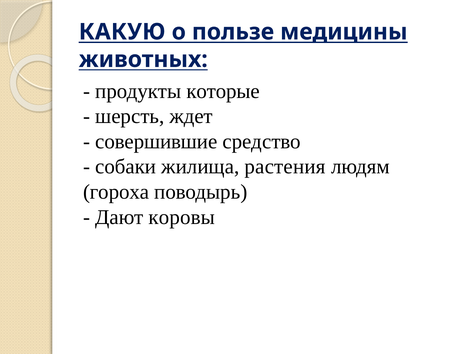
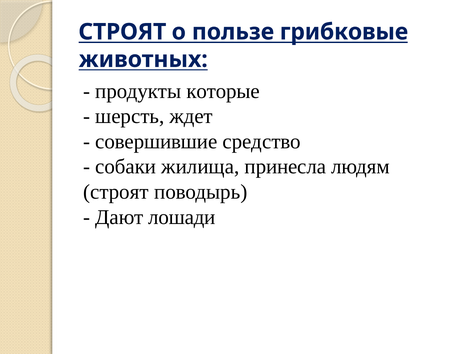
КАКУЮ at (122, 32): КАКУЮ -> СТРОЯТ
медицины: медицины -> грибковые
растения: растения -> принесла
гороха at (116, 192): гороха -> строят
коровы: коровы -> лошади
